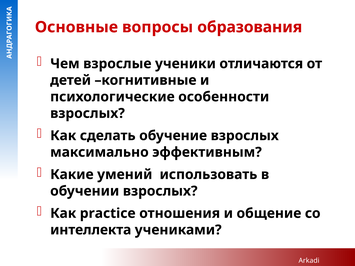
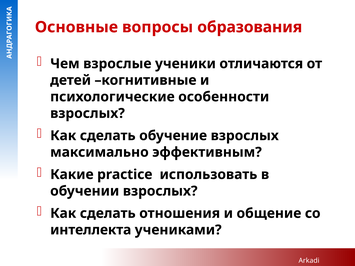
умений: умений -> practice
practice at (108, 214): practice -> сделать
